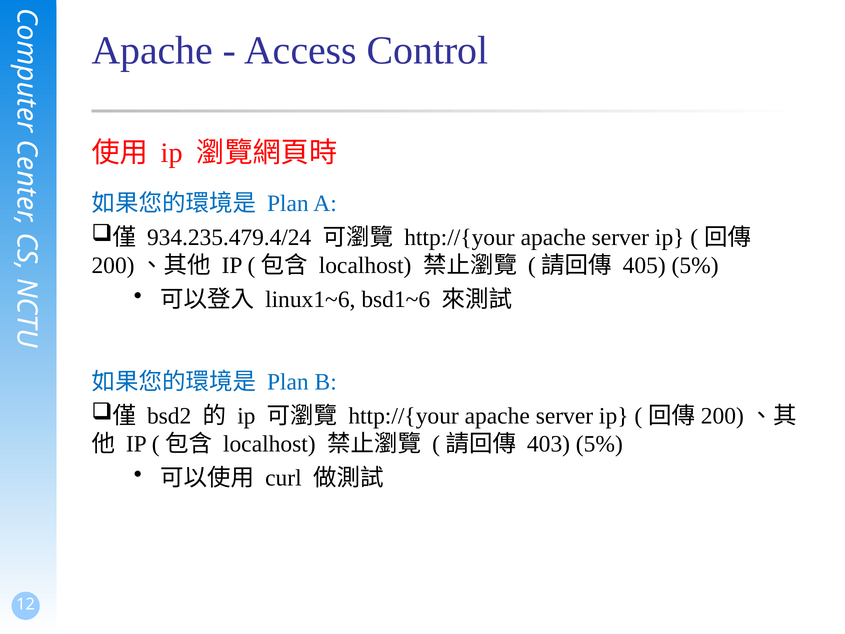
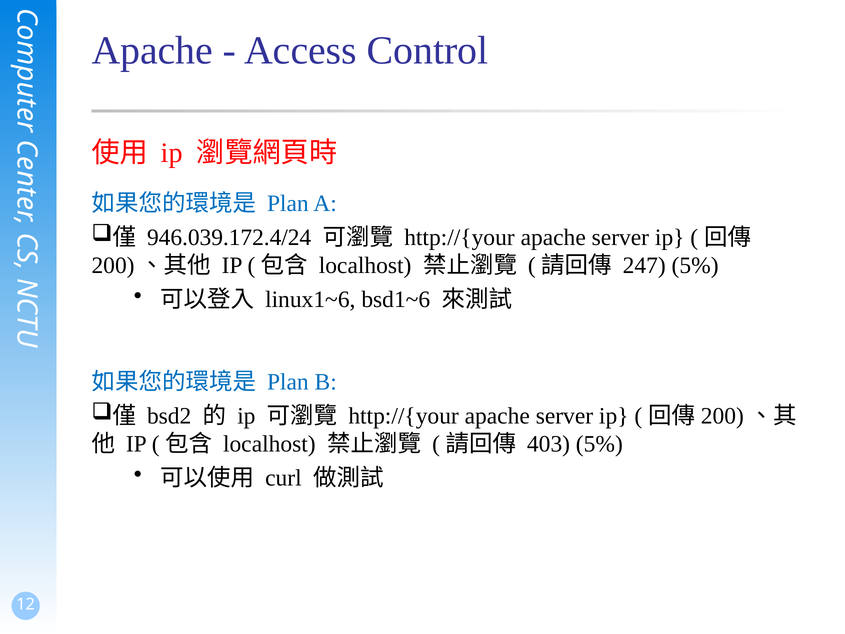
934.235.479.4/24: 934.235.479.4/24 -> 946.039.172.4/24
405: 405 -> 247
